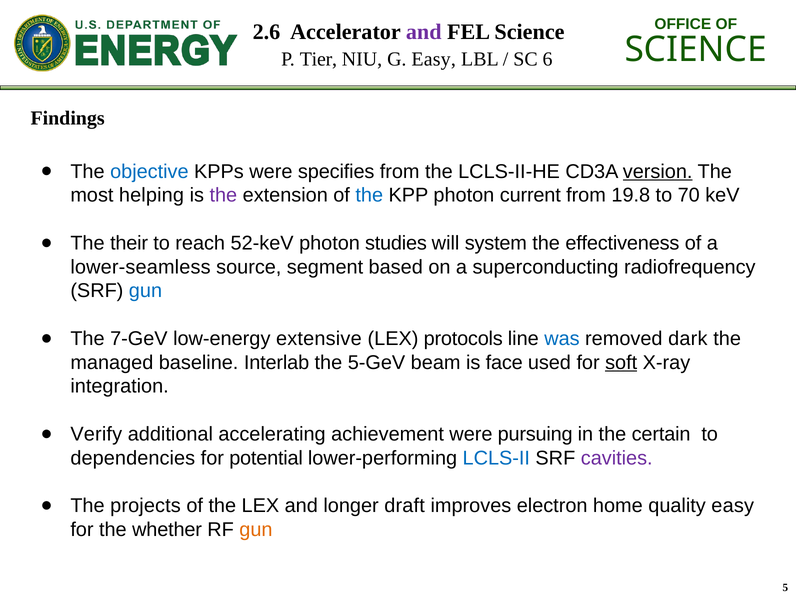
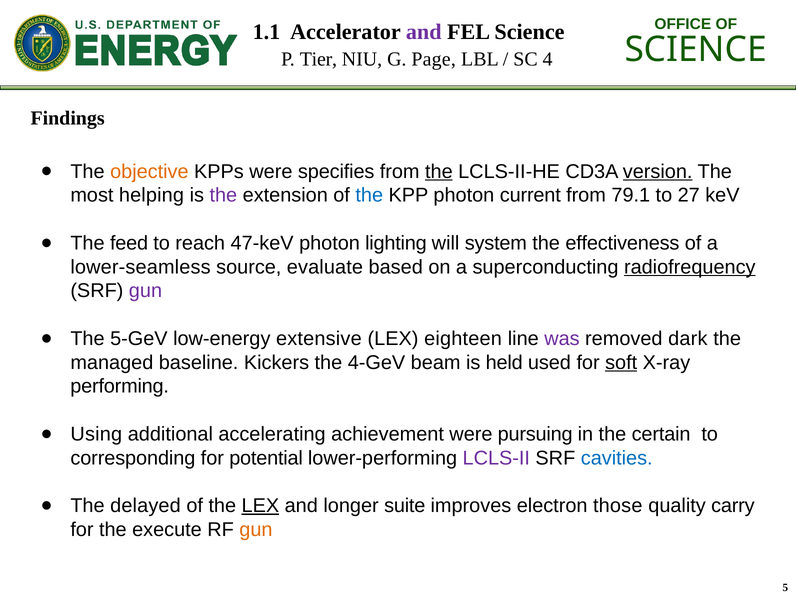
2.6: 2.6 -> 1.1
G Easy: Easy -> Page
6: 6 -> 4
objective colour: blue -> orange
the at (439, 171) underline: none -> present
19.8: 19.8 -> 79.1
70: 70 -> 27
their: their -> feed
52-keV: 52-keV -> 47-keV
studies: studies -> lighting
segment: segment -> evaluate
radiofrequency underline: none -> present
gun at (145, 291) colour: blue -> purple
7-GeV: 7-GeV -> 5-GeV
protocols: protocols -> eighteen
was colour: blue -> purple
Interlab: Interlab -> Kickers
5-GeV: 5-GeV -> 4-GeV
face: face -> held
integration: integration -> performing
Verify: Verify -> Using
dependencies: dependencies -> corresponding
LCLS-II colour: blue -> purple
cavities colour: purple -> blue
projects: projects -> delayed
LEX at (260, 506) underline: none -> present
draft: draft -> suite
home: home -> those
quality easy: easy -> carry
whether: whether -> execute
